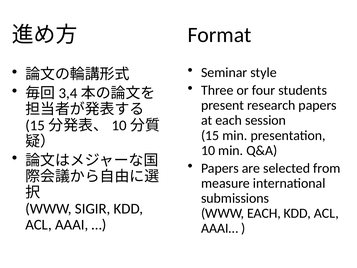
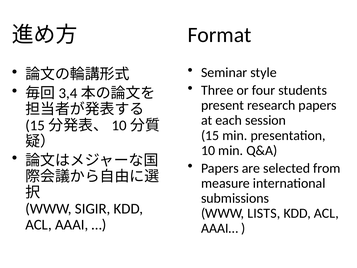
WWW EACH: EACH -> LISTS
